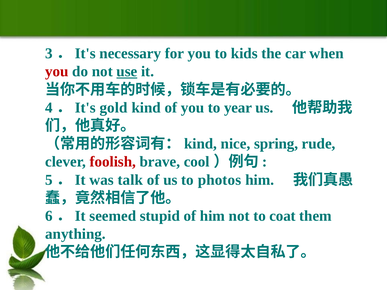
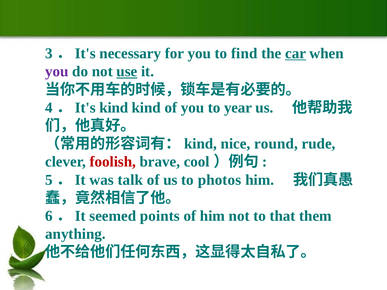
kids: kids -> find
car underline: none -> present
you at (57, 72) colour: red -> purple
gold at (114, 108): gold -> kind
spring: spring -> round
stupid: stupid -> points
coat: coat -> that
